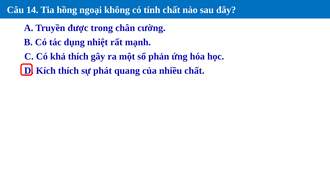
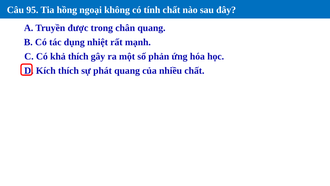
14: 14 -> 95
chân cường: cường -> quang
